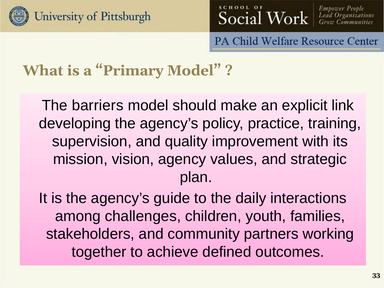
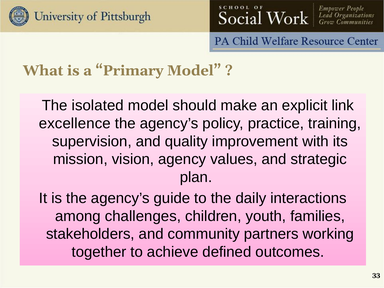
barriers: barriers -> isolated
developing: developing -> excellence
